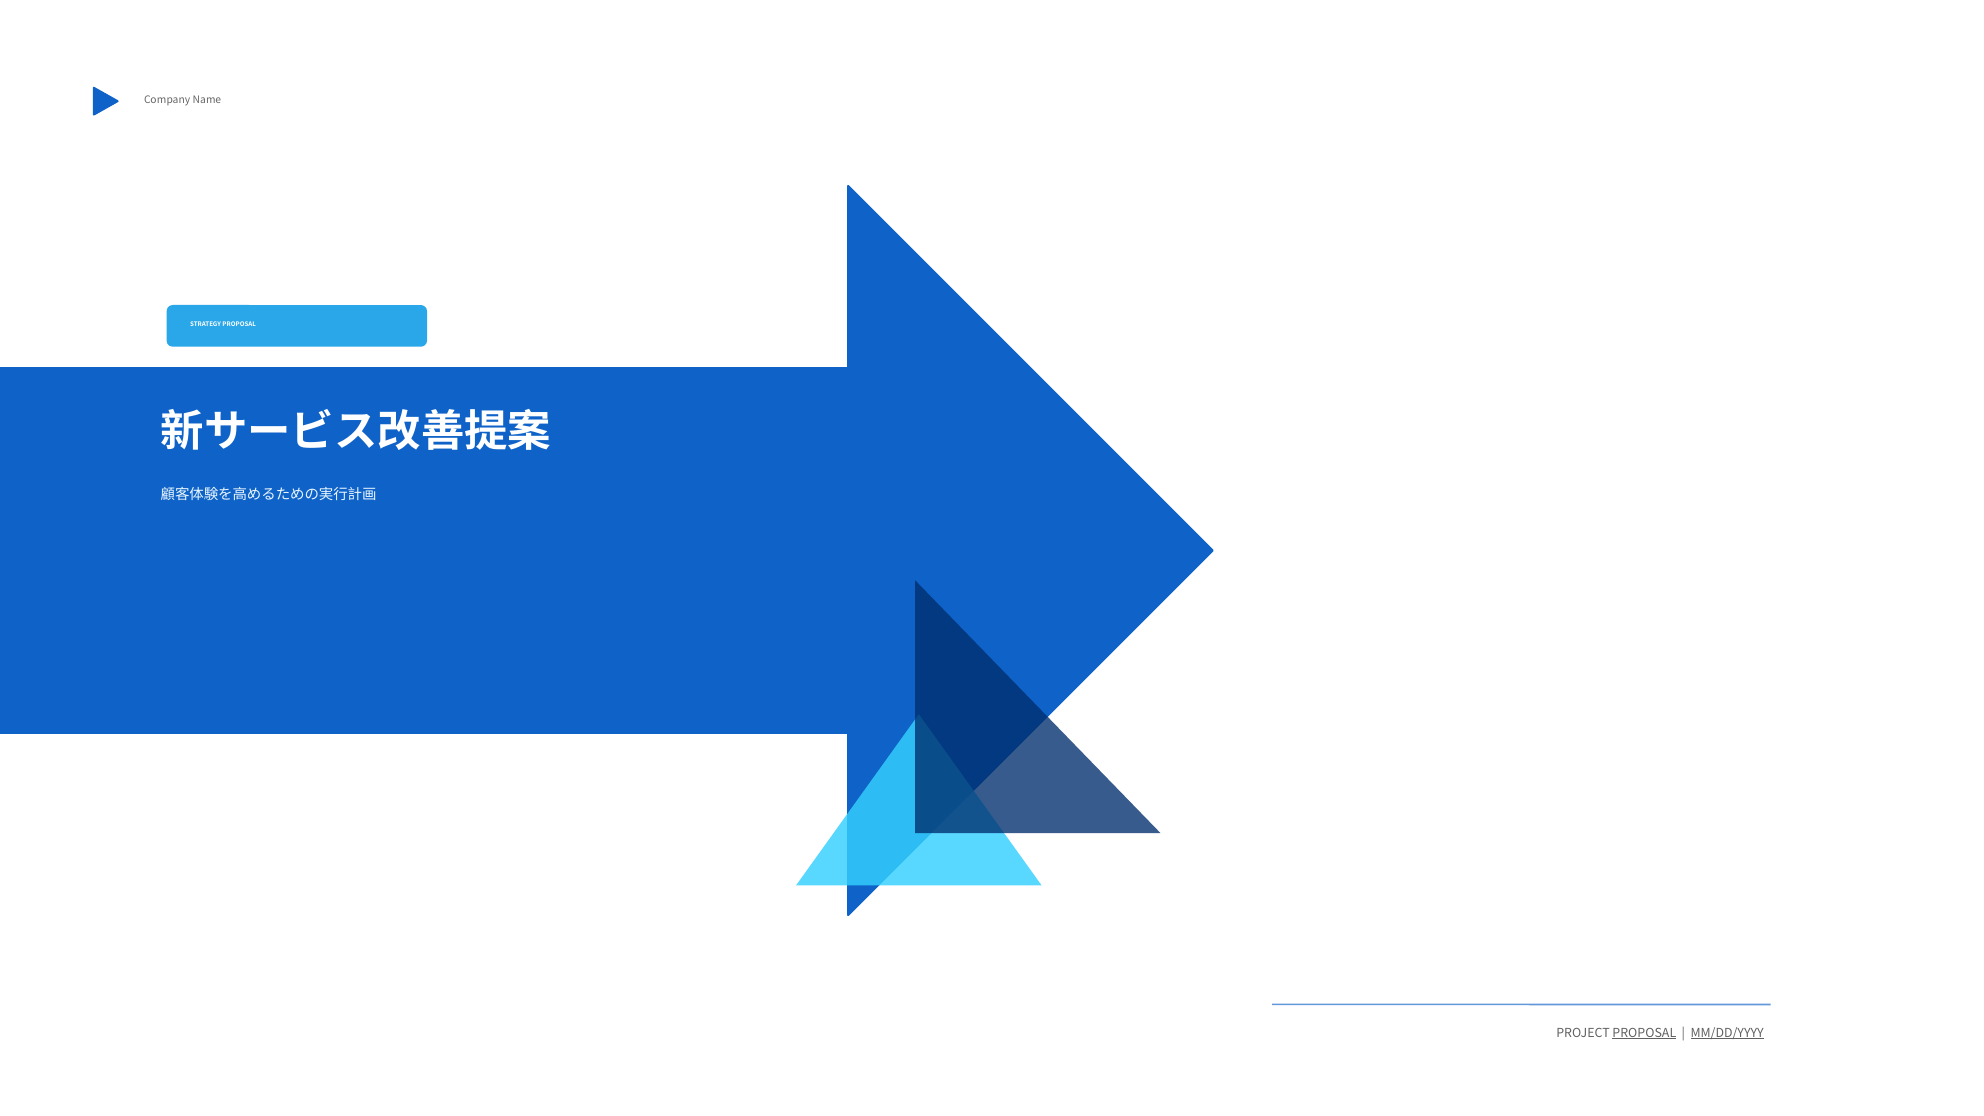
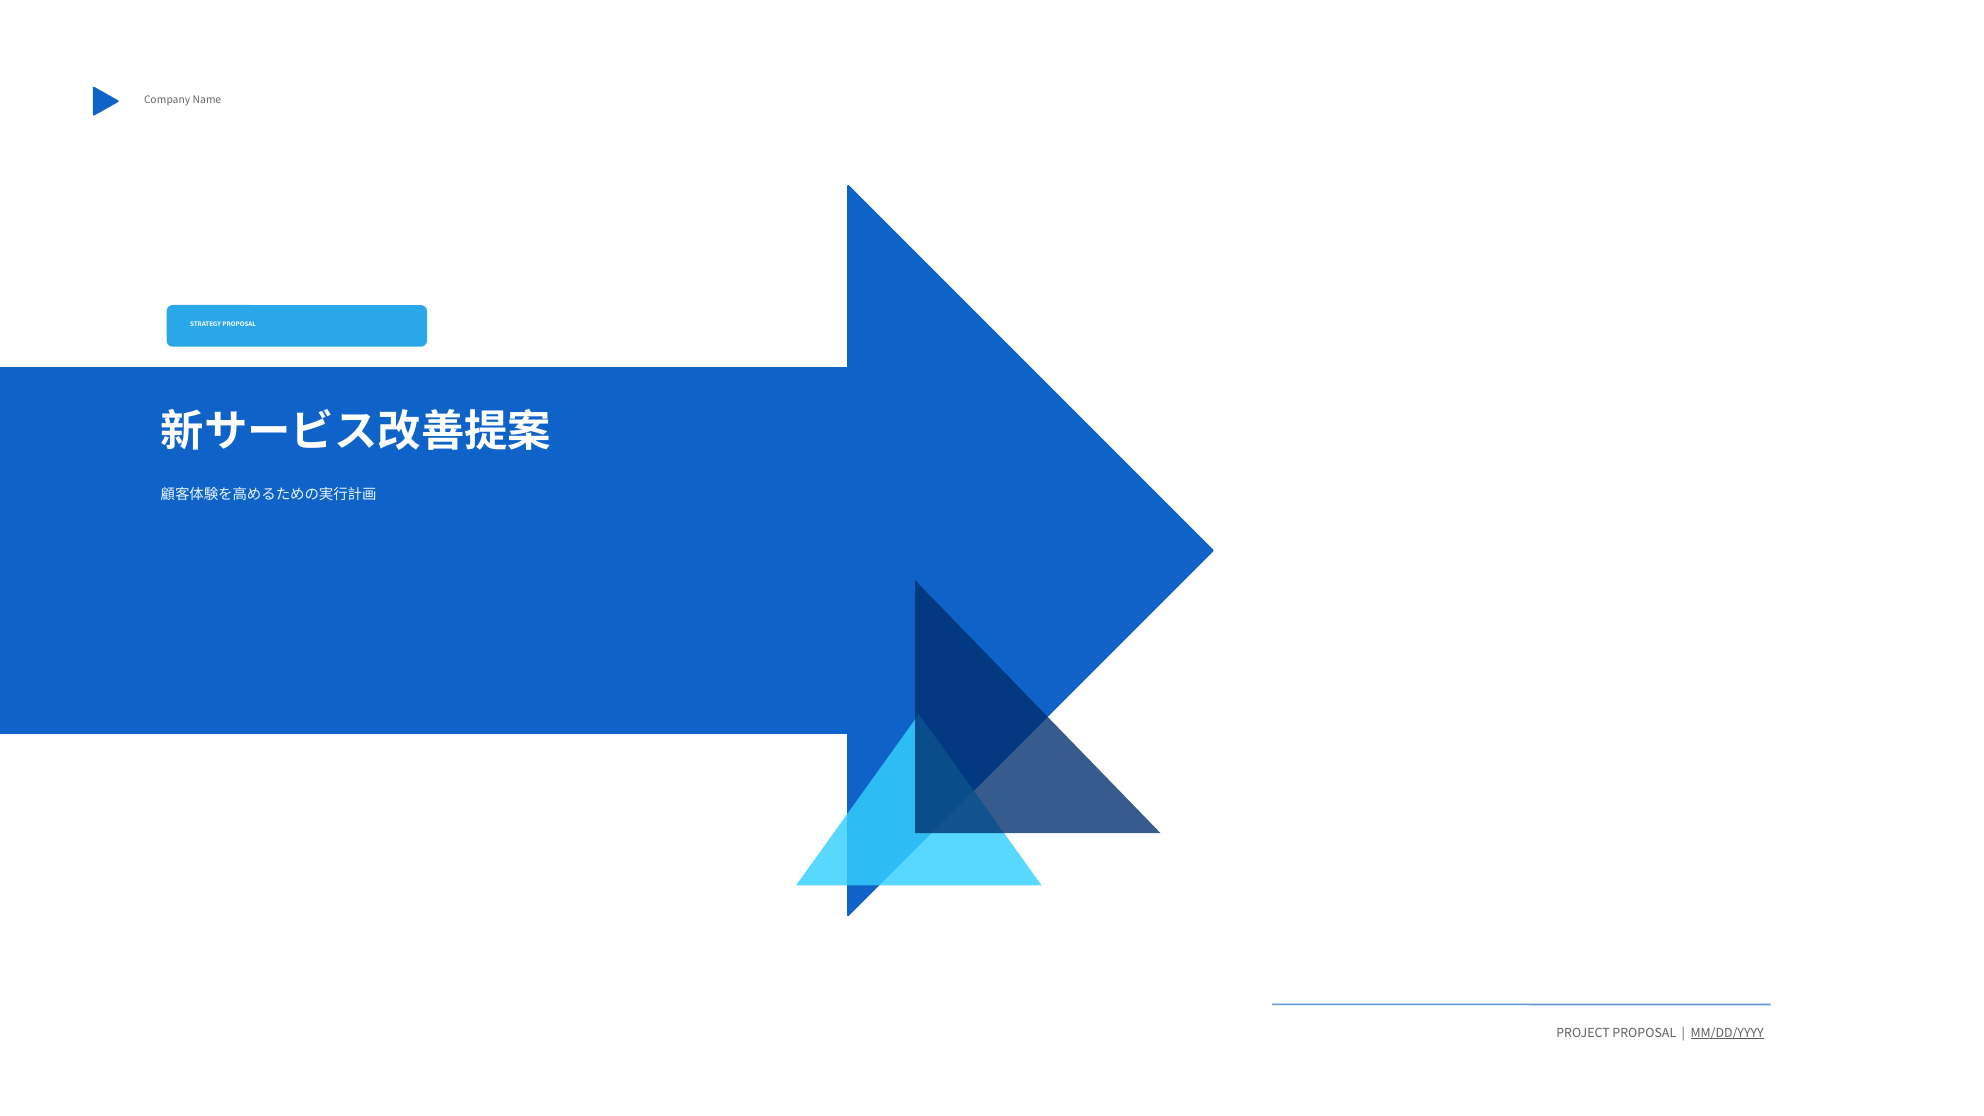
PROPOSAL at (1644, 1034) underline: present -> none
